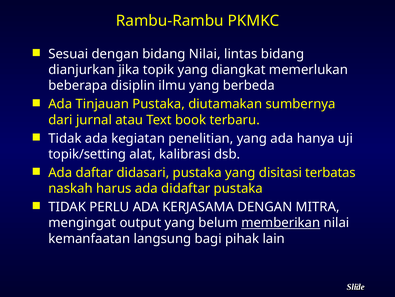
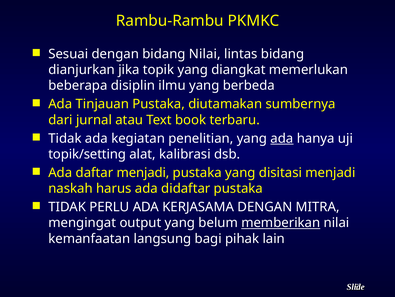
ada at (282, 138) underline: none -> present
daftar didasari: didasari -> menjadi
disitasi terbatas: terbatas -> menjadi
